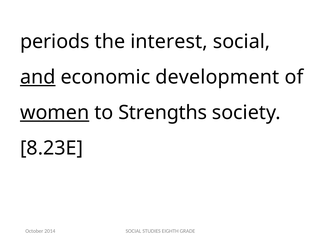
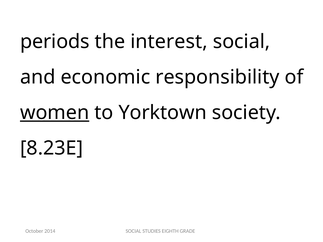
and underline: present -> none
development: development -> responsibility
Strengths: Strengths -> Yorktown
